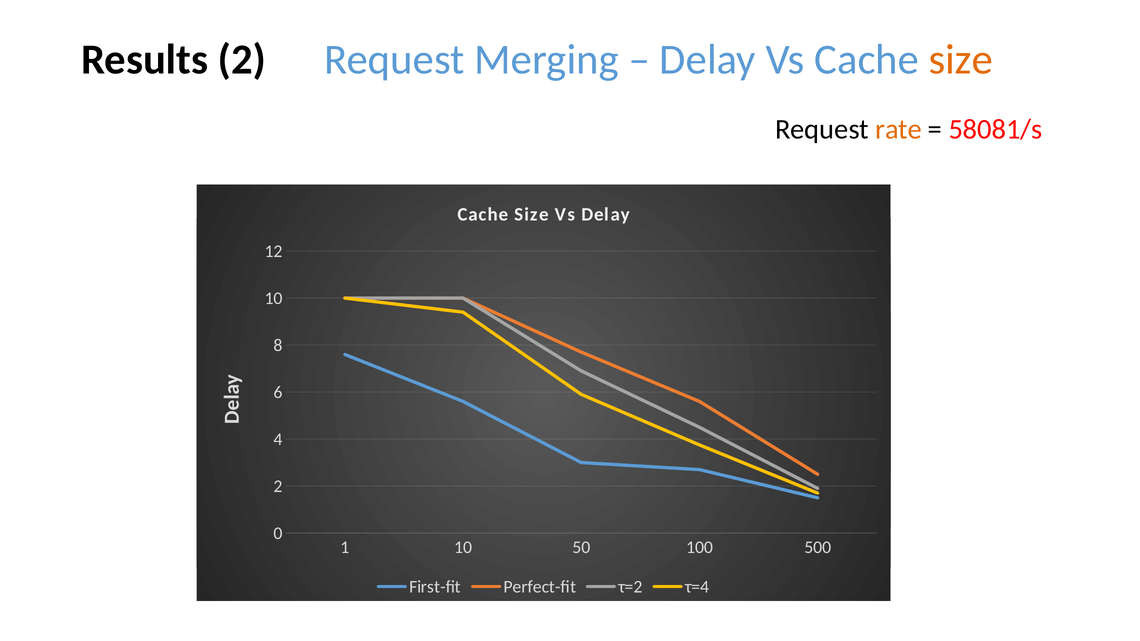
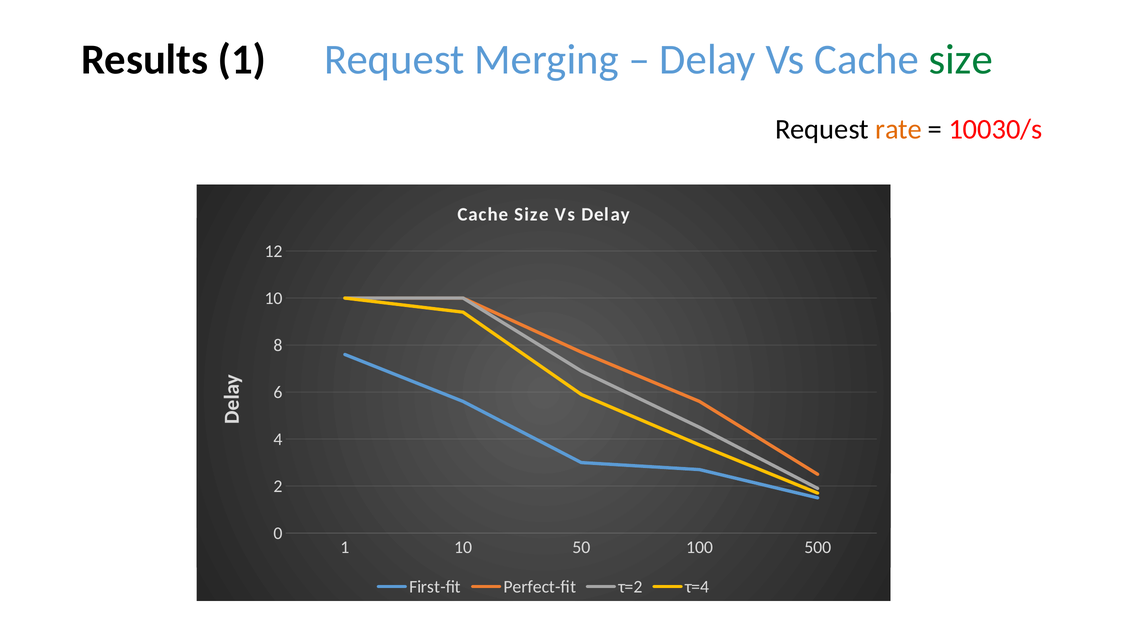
Results 2: 2 -> 1
size at (961, 60) colour: orange -> green
58081/s: 58081/s -> 10030/s
